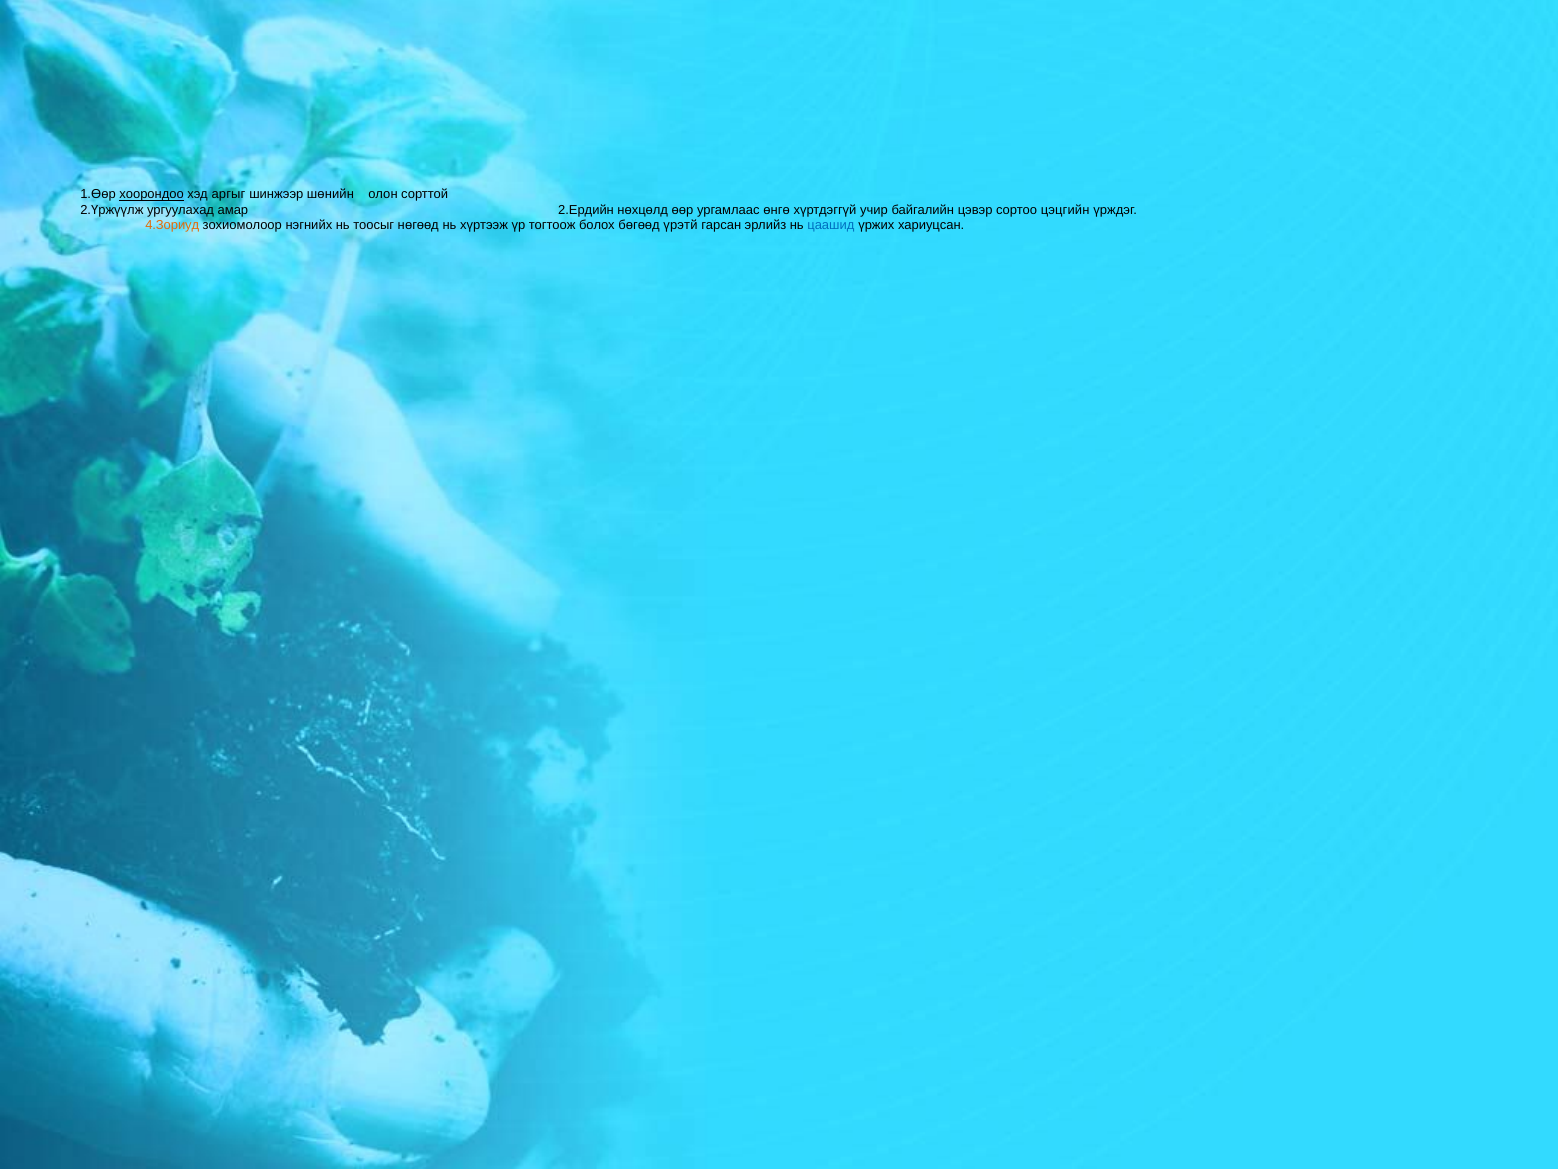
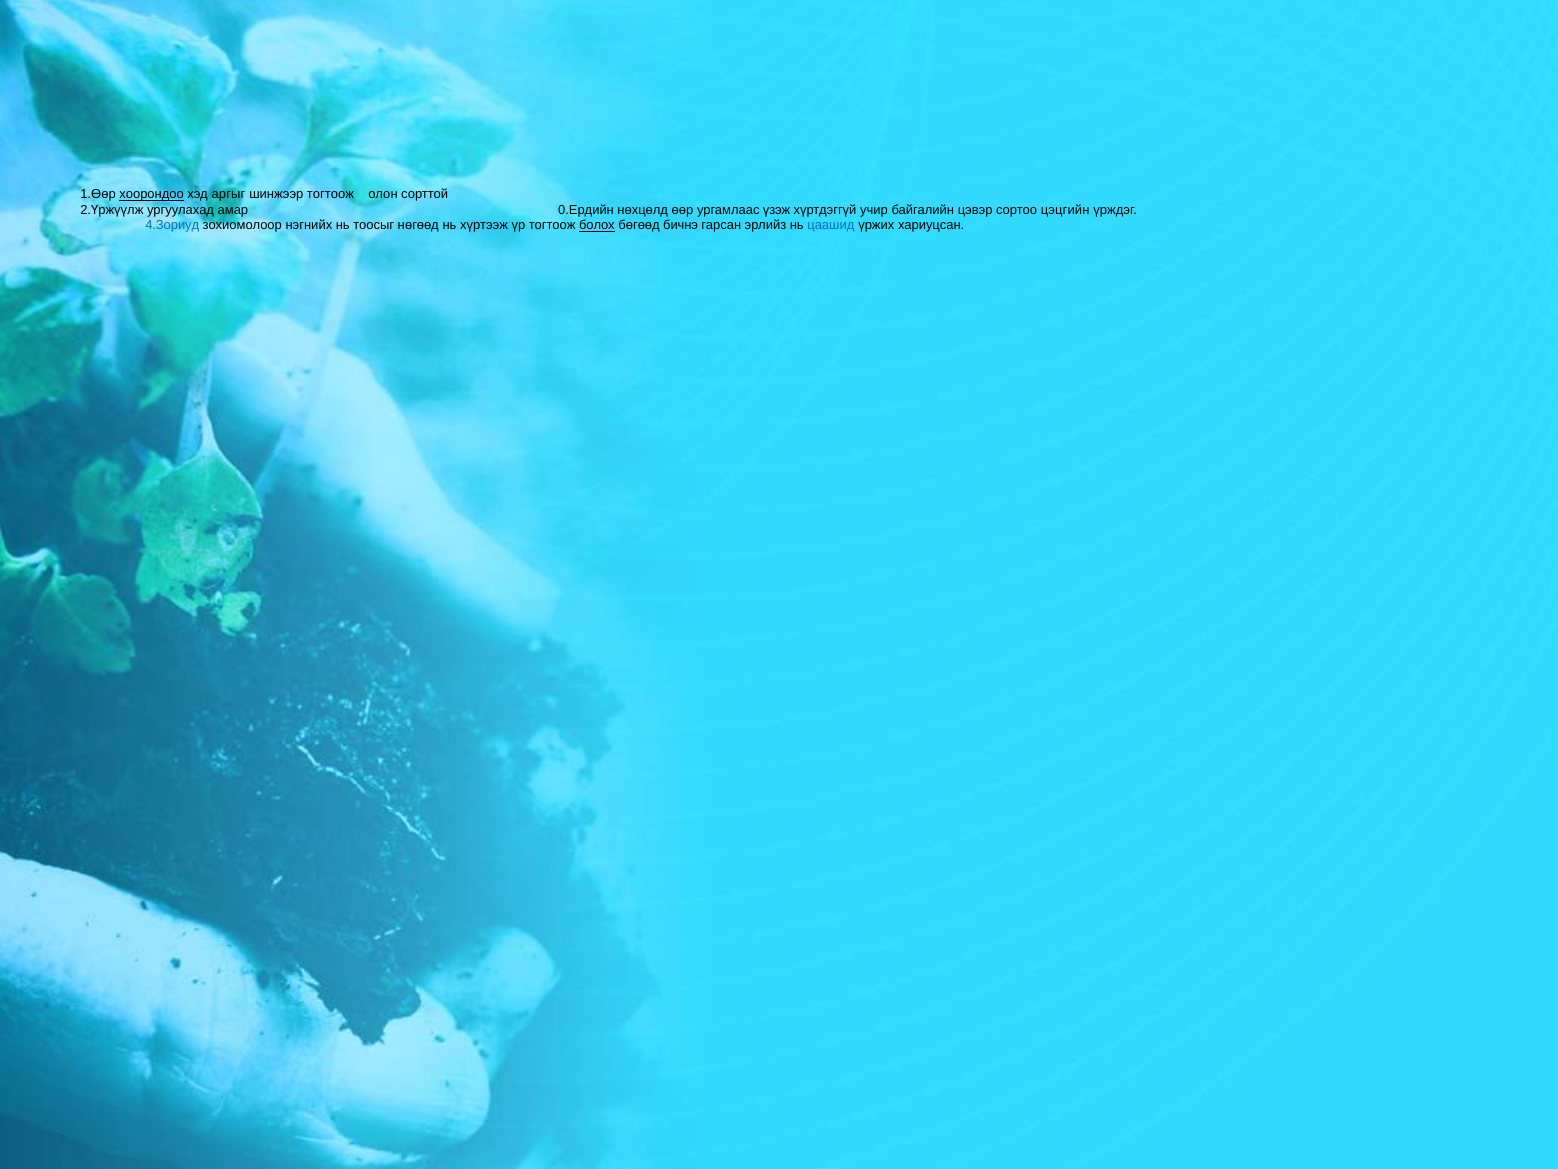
шинжээр шөнийн: шөнийн -> тогтоож
2.Ердийн: 2.Ердийн -> 0.Ердийн
өнгө: өнгө -> үзэж
4.Зориуд colour: orange -> blue
болох underline: none -> present
үрэтй: үрэтй -> бичнэ
